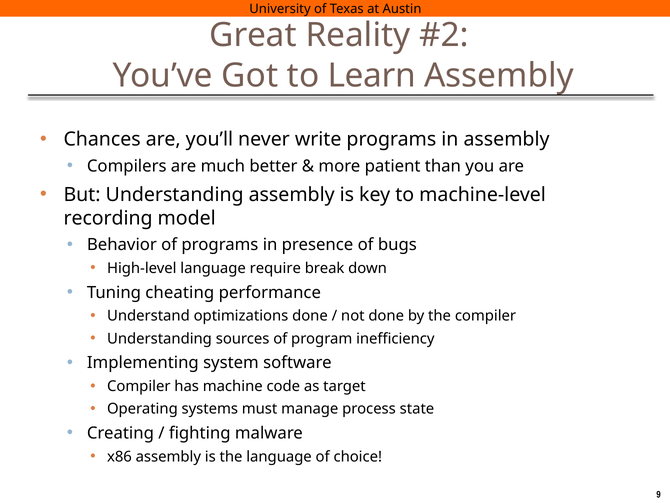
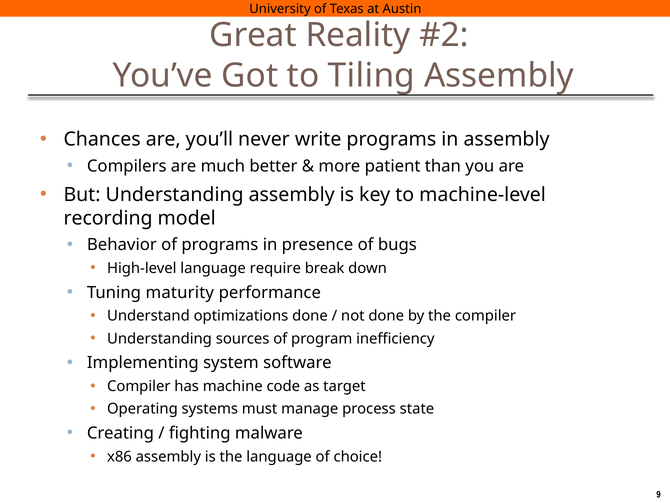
Learn: Learn -> Tiling
cheating: cheating -> maturity
